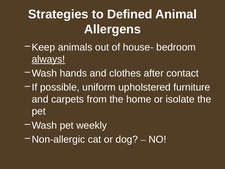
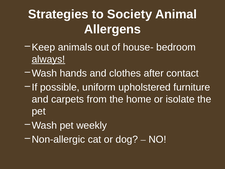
Defined: Defined -> Society
